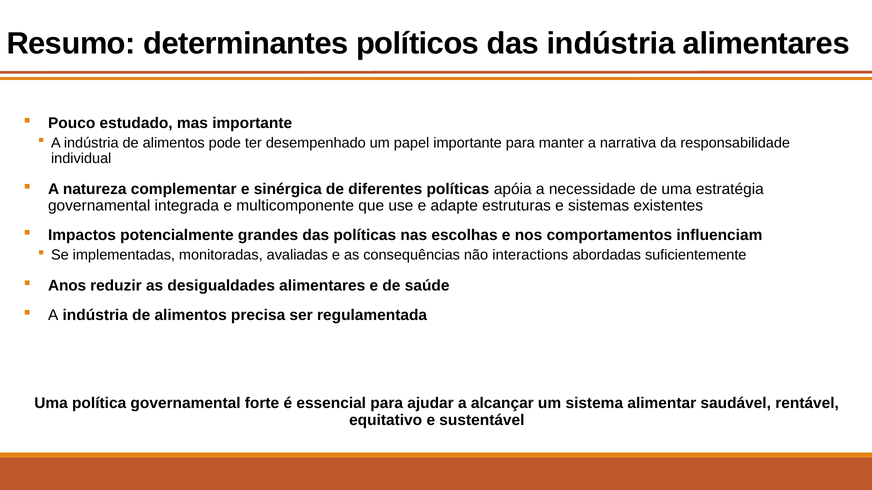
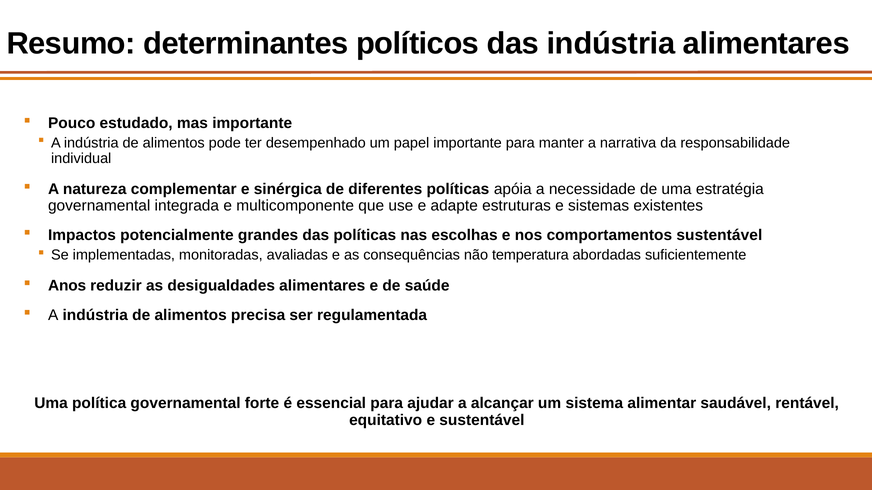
comportamentos influenciam: influenciam -> sustentável
interactions: interactions -> temperatura
